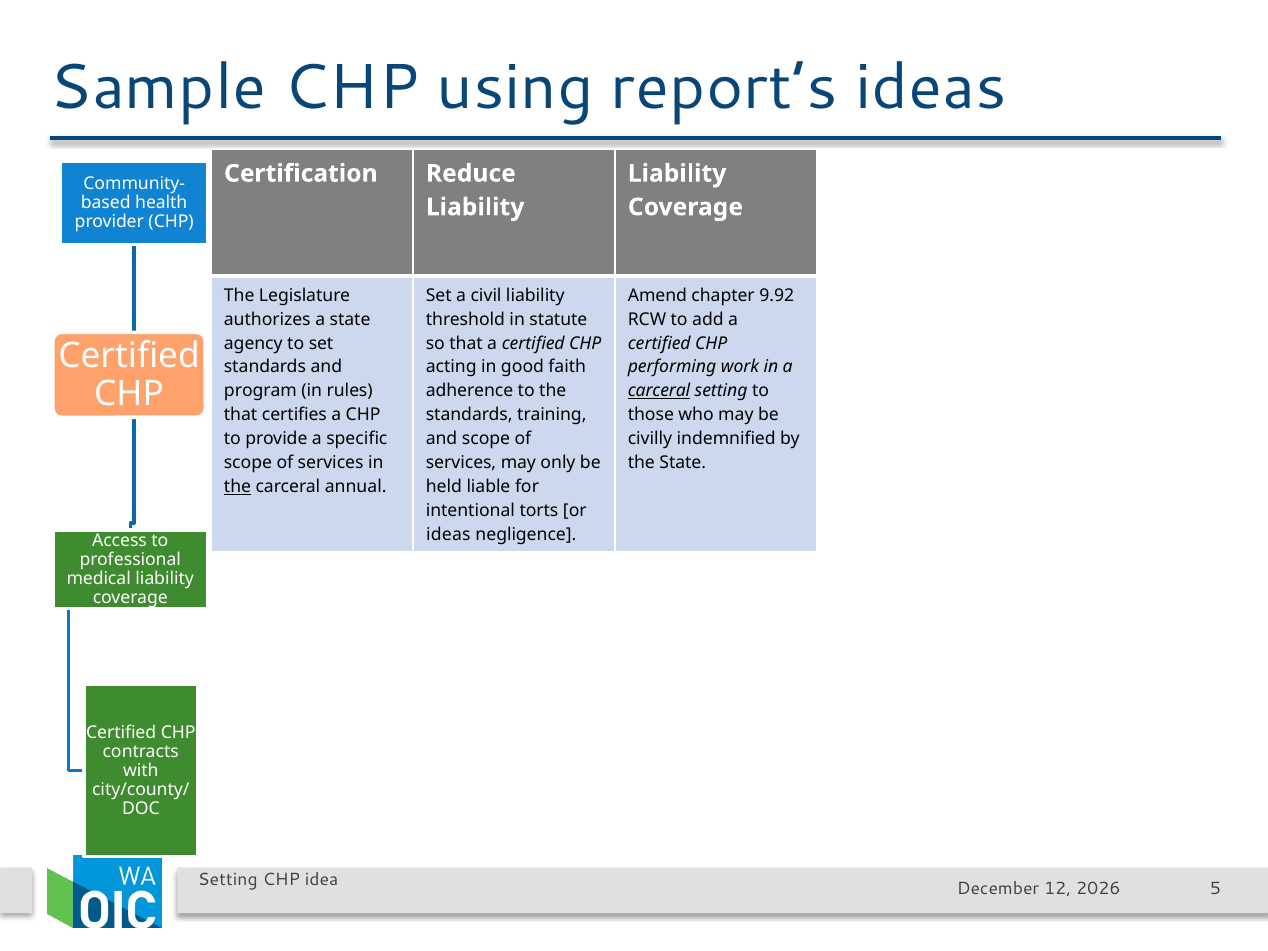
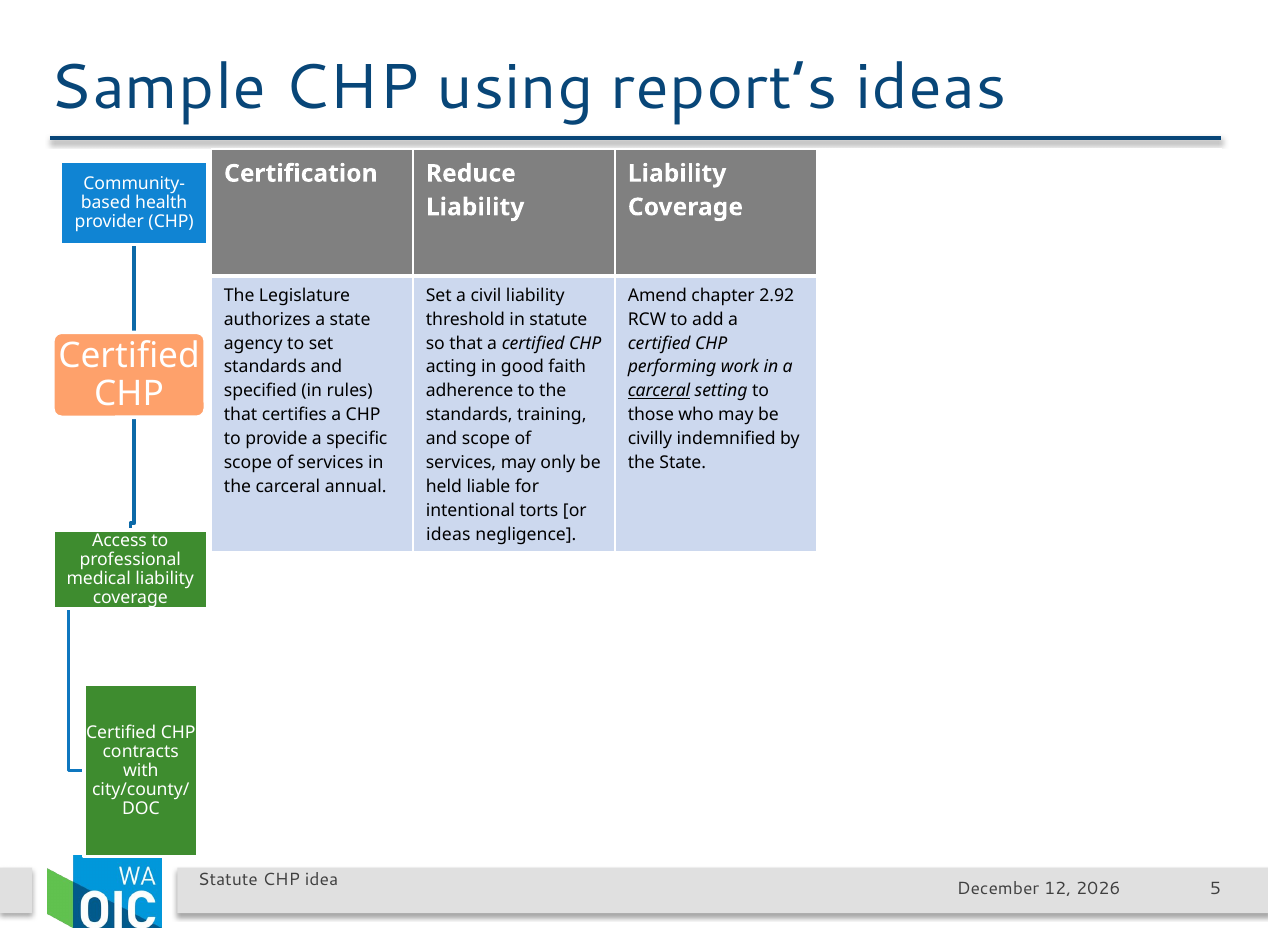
9.92: 9.92 -> 2.92
program: program -> specified
the at (238, 487) underline: present -> none
Setting at (228, 880): Setting -> Statute
